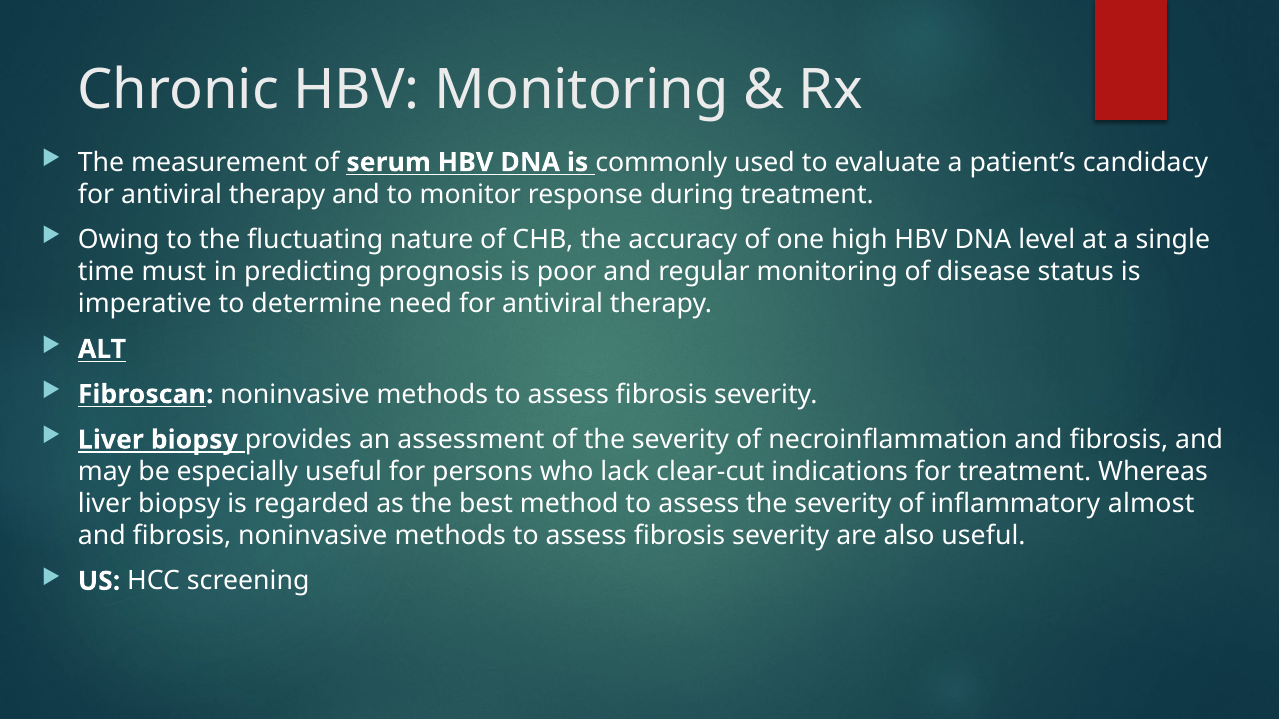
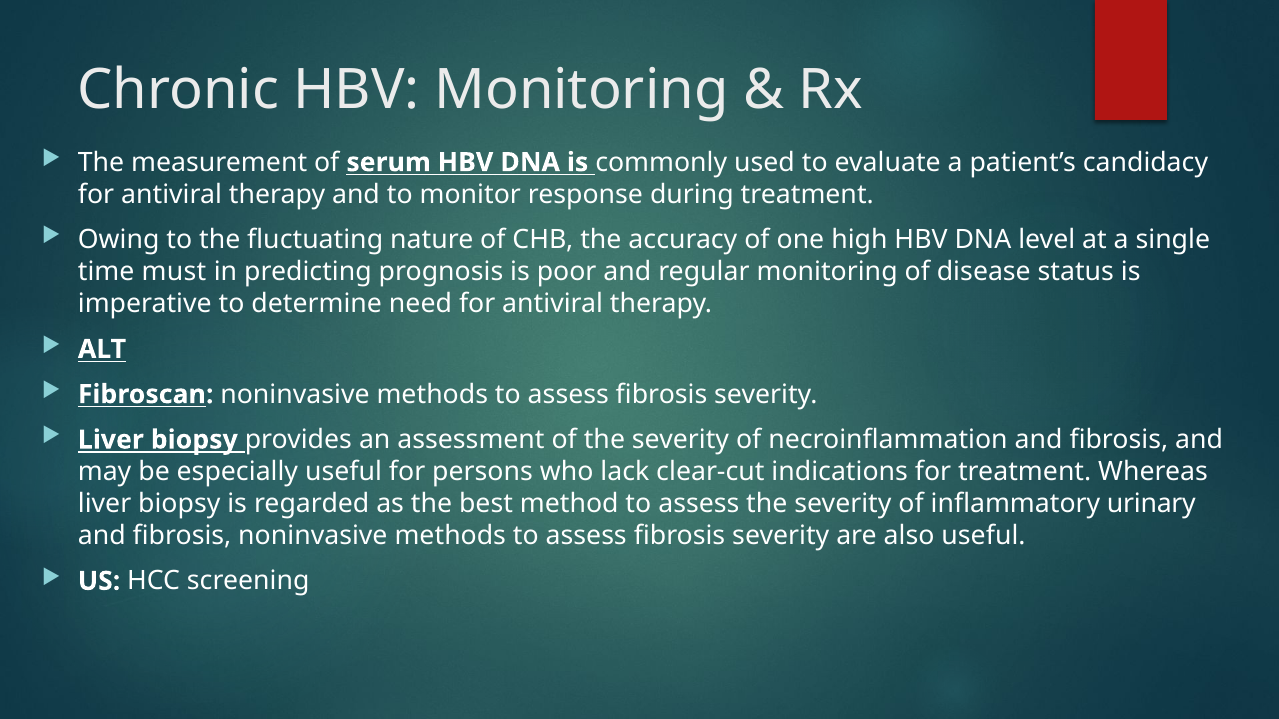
almost: almost -> urinary
